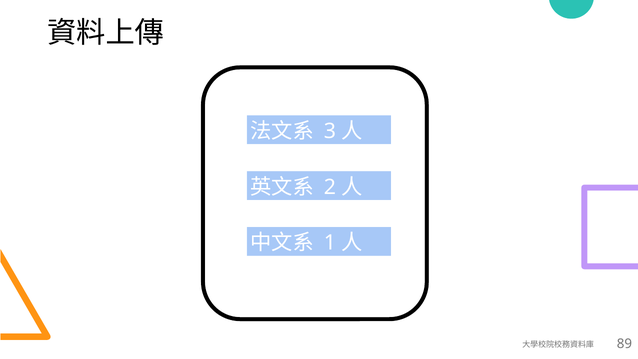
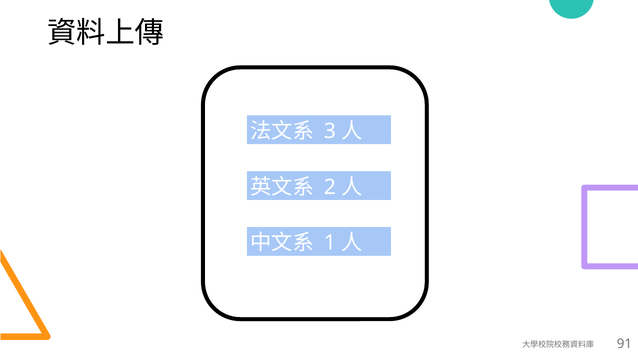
89: 89 -> 91
